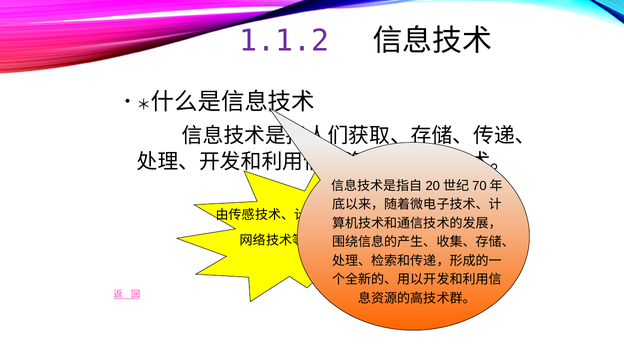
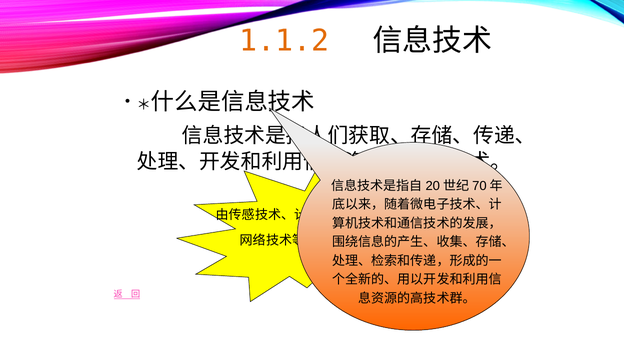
1.1.2 colour: purple -> orange
